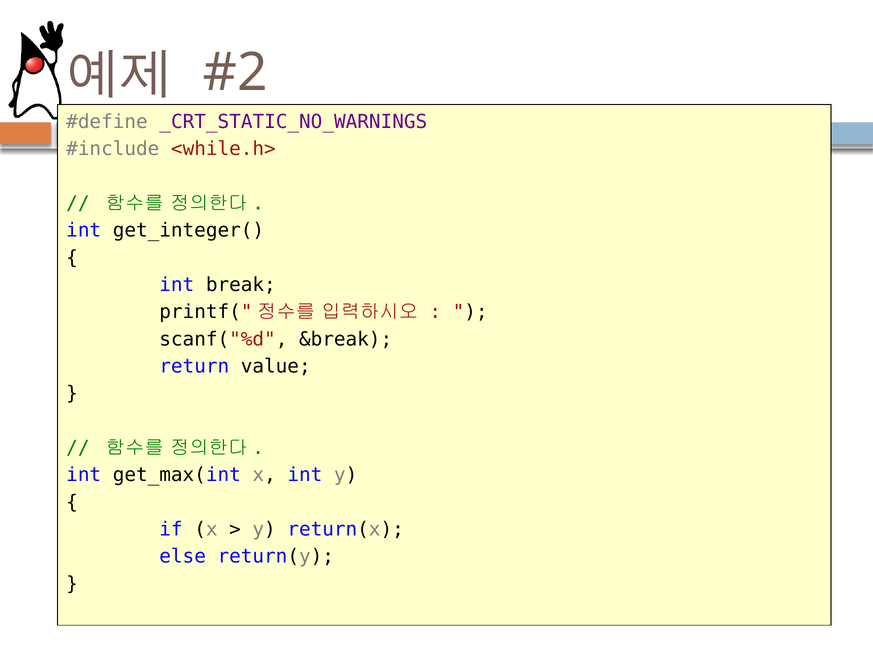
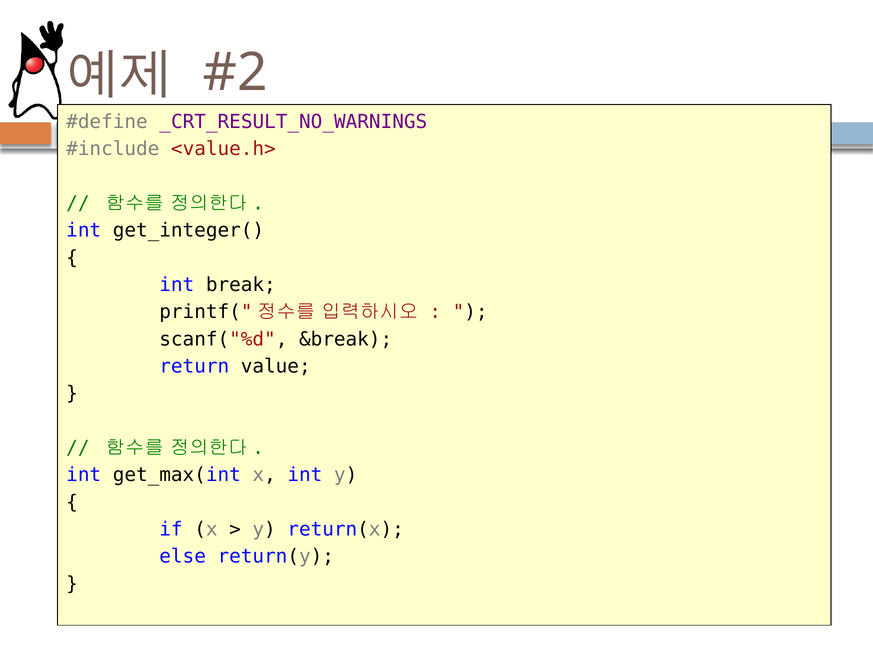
_CRT_STATIC_NO_WARNINGS: _CRT_STATIC_NO_WARNINGS -> _CRT_RESULT_NO_WARNINGS
<while.h>: <while.h> -> <value.h>
